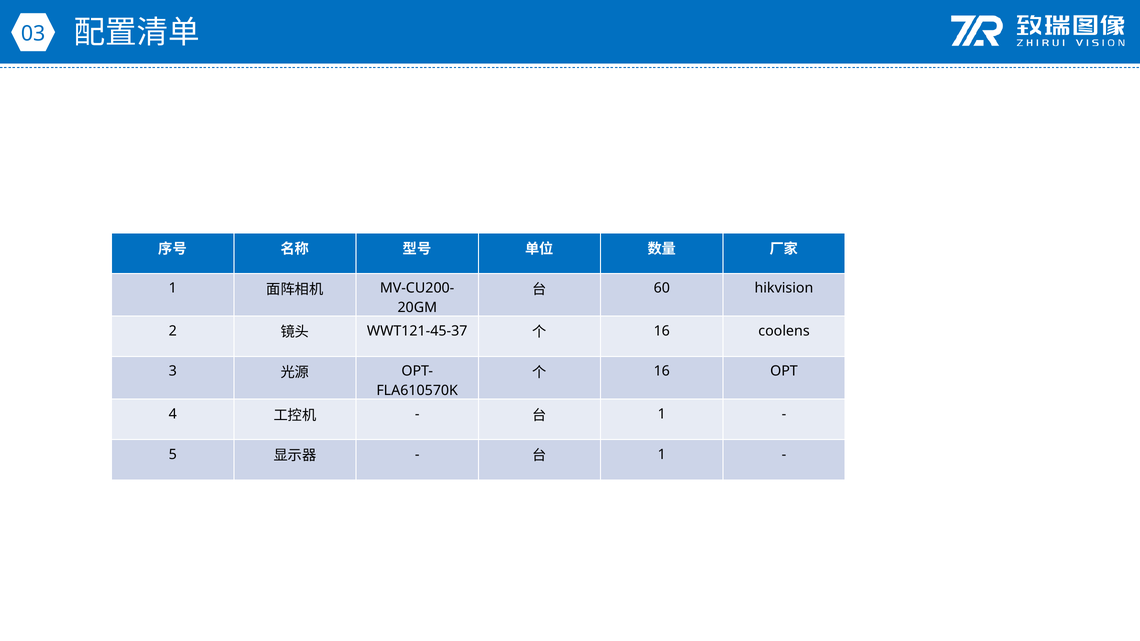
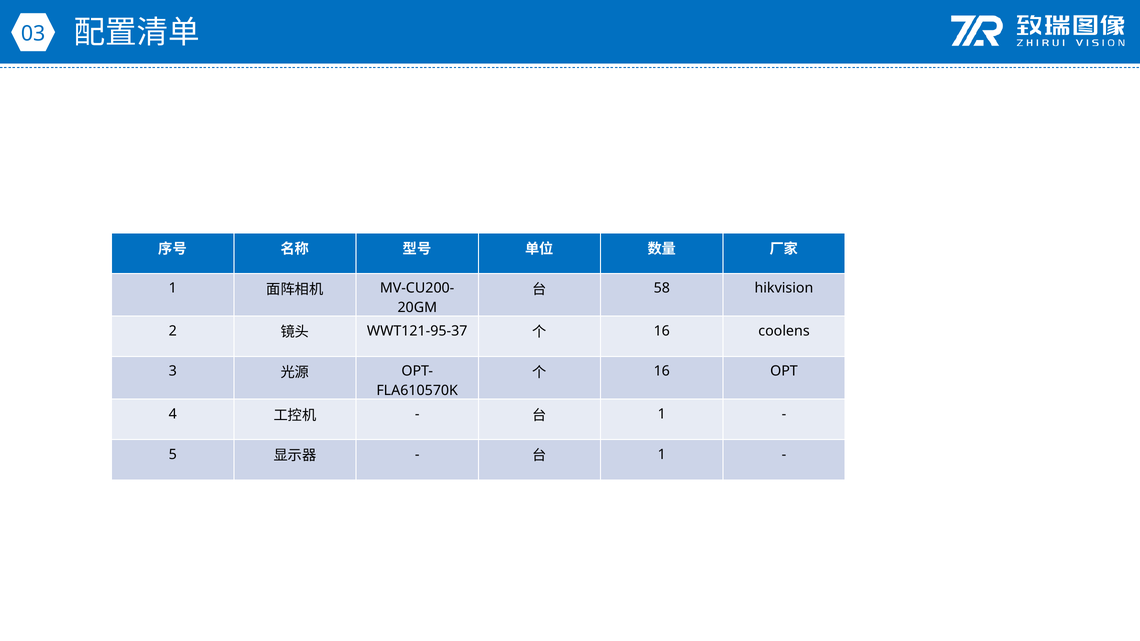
60: 60 -> 58
WWT121-45-37: WWT121-45-37 -> WWT121-95-37
